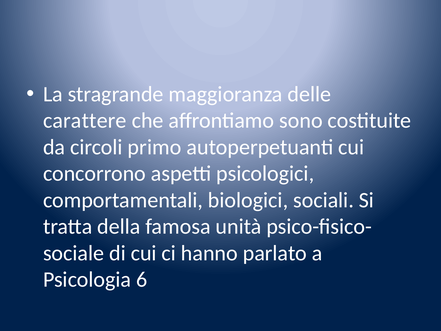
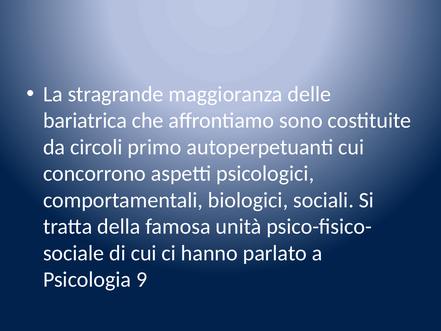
carattere: carattere -> bariatrica
6: 6 -> 9
